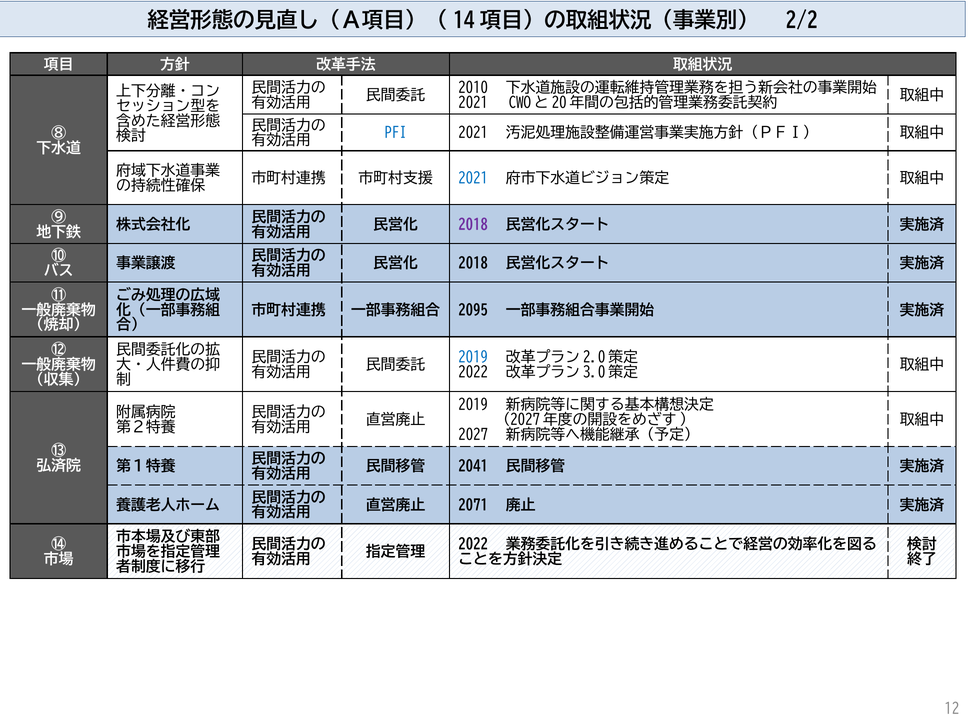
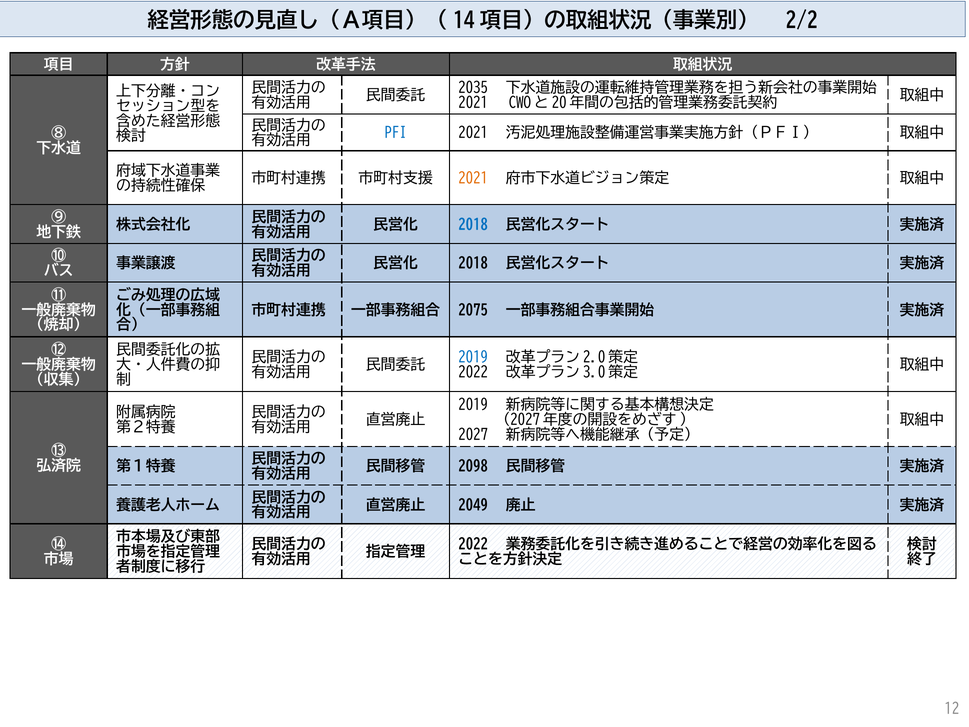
2010: 2010 -> 2035
2021 at (473, 178) colour: blue -> orange
2018 at (473, 225) colour: purple -> blue
2095: 2095 -> 2075
2041: 2041 -> 2098
2071: 2071 -> 2049
